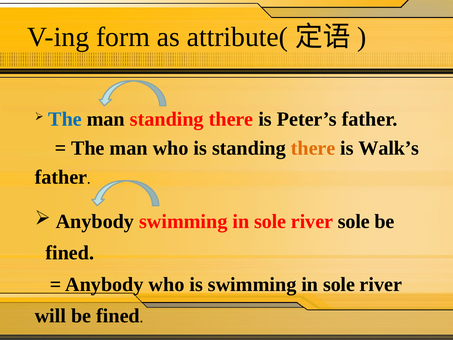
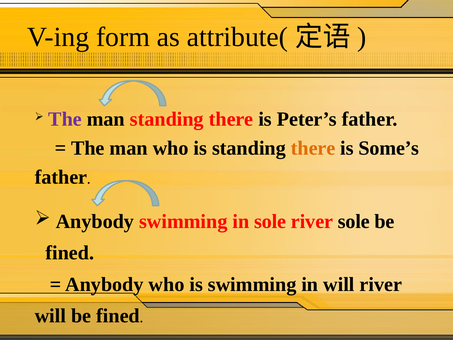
The at (65, 119) colour: blue -> purple
Walk’s: Walk’s -> Some’s
is swimming in sole: sole -> will
